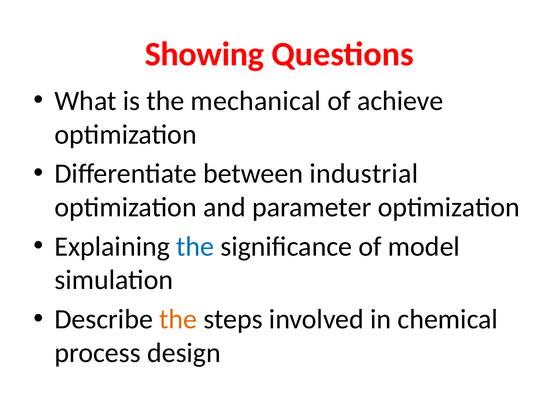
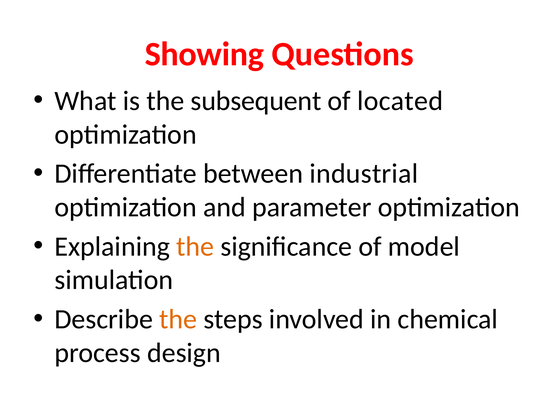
mechanical: mechanical -> subsequent
achieve: achieve -> located
the at (195, 246) colour: blue -> orange
